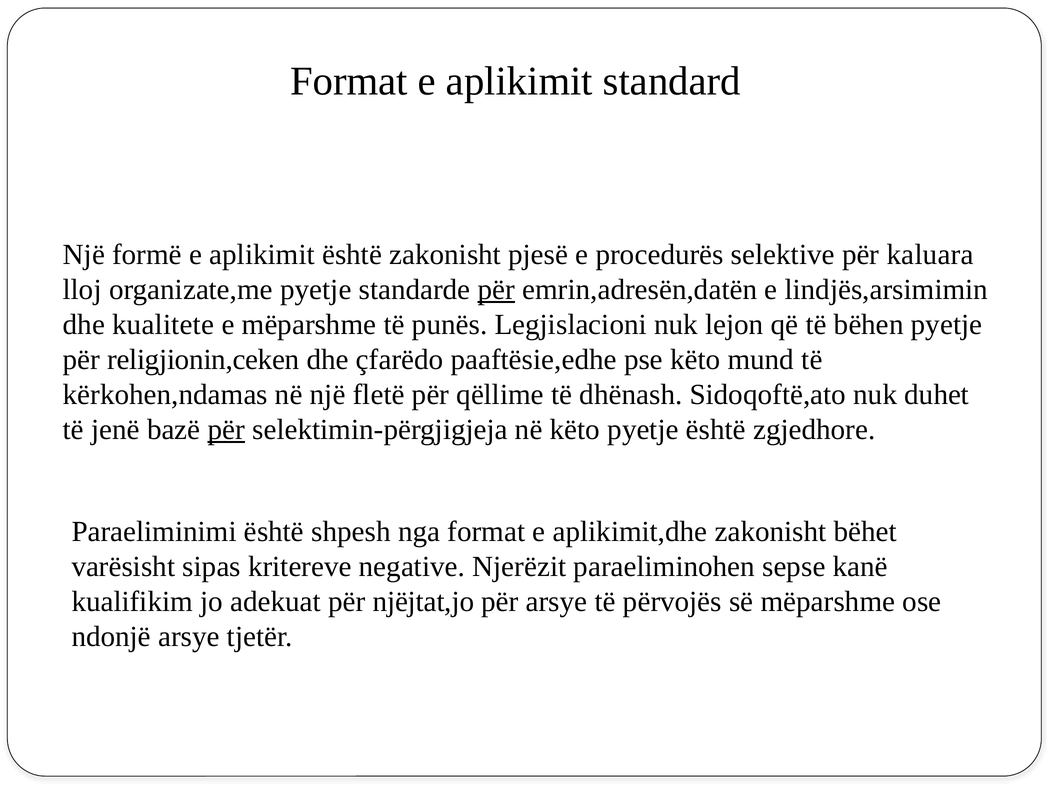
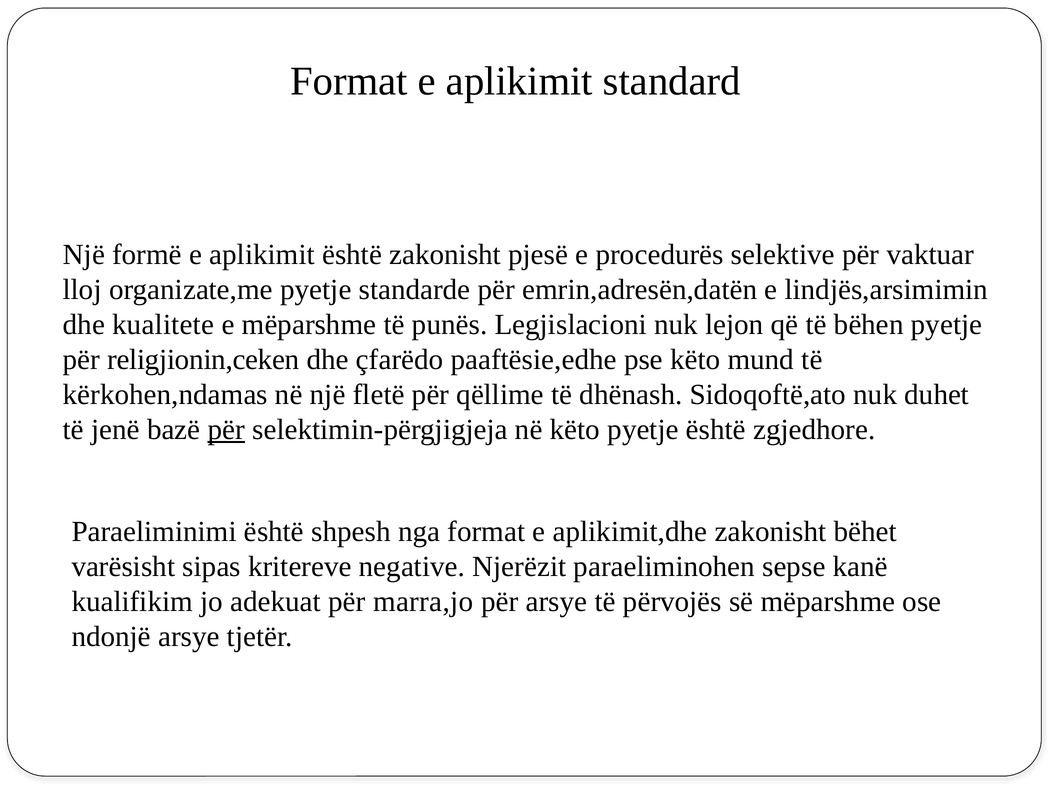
kaluara: kaluara -> vaktuar
për at (496, 289) underline: present -> none
njëjtat,jo: njëjtat,jo -> marra,jo
